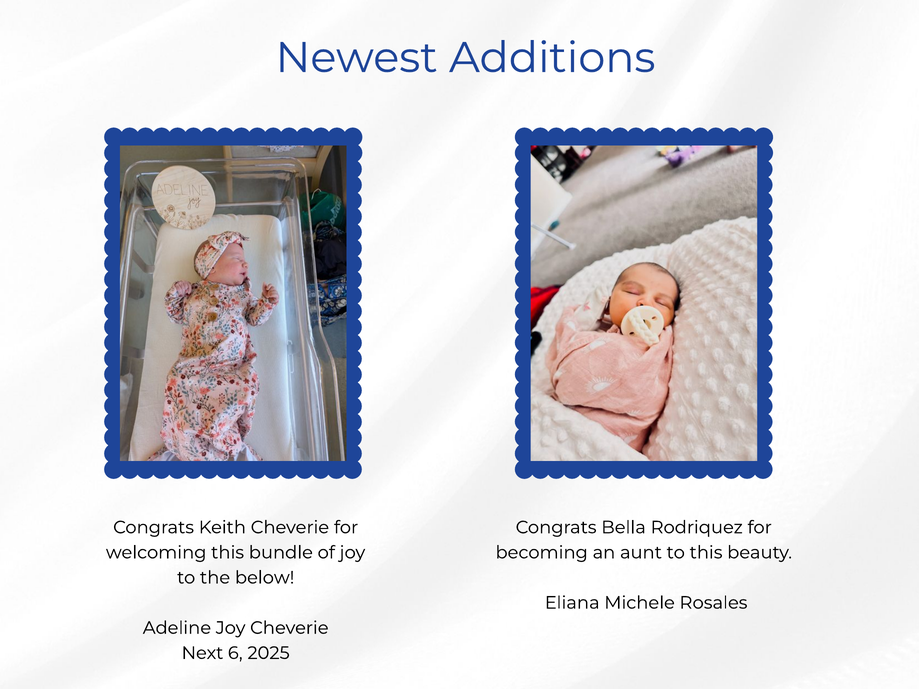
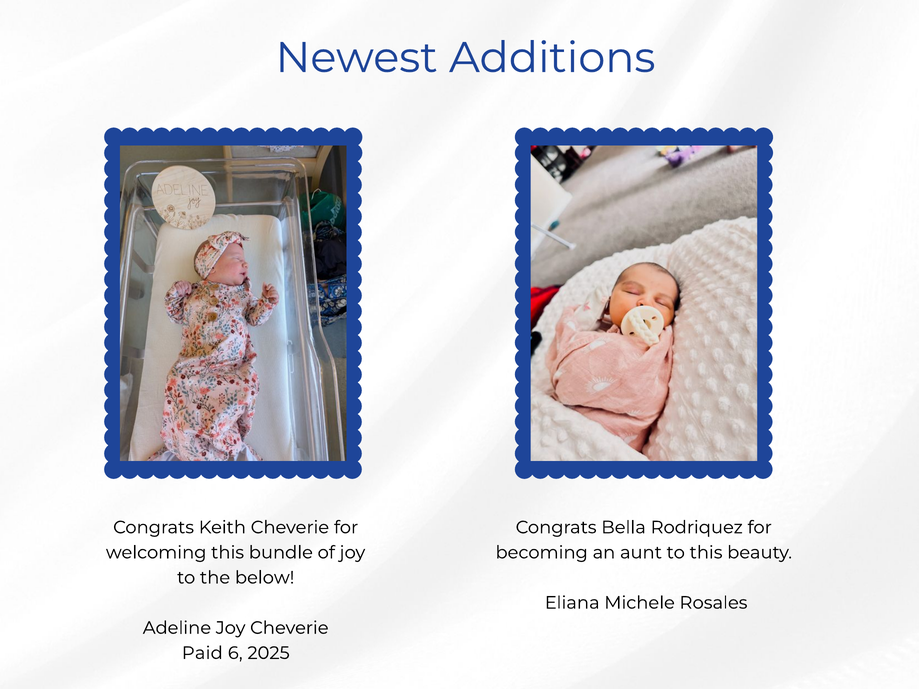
Next: Next -> Paid
